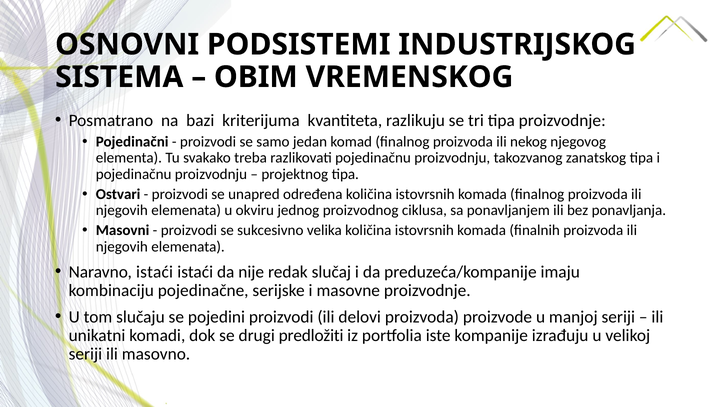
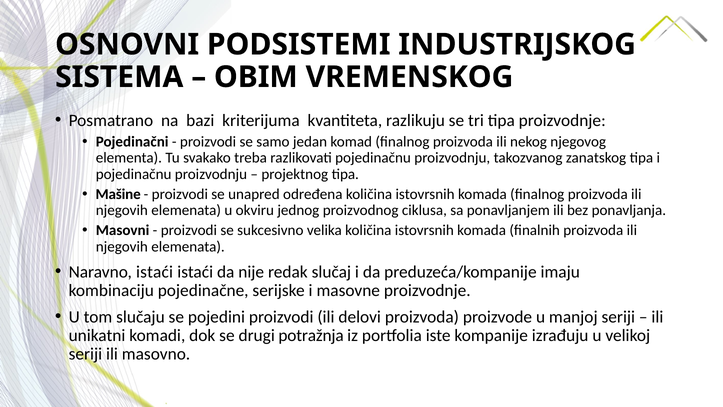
Ostvari: Ostvari -> Mašine
predložiti: predložiti -> potražnja
